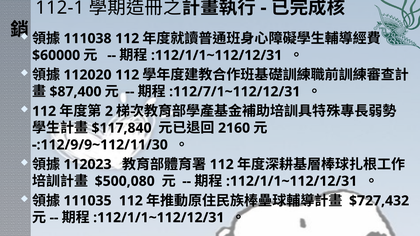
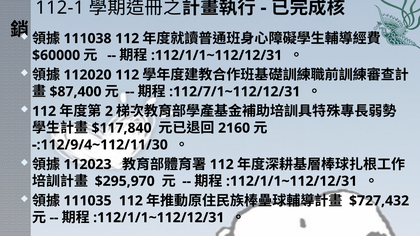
-:112/9/9~112/11/30: -:112/9/9~112/11/30 -> -:112/9/4~112/11/30
$500,080: $500,080 -> $295,970
